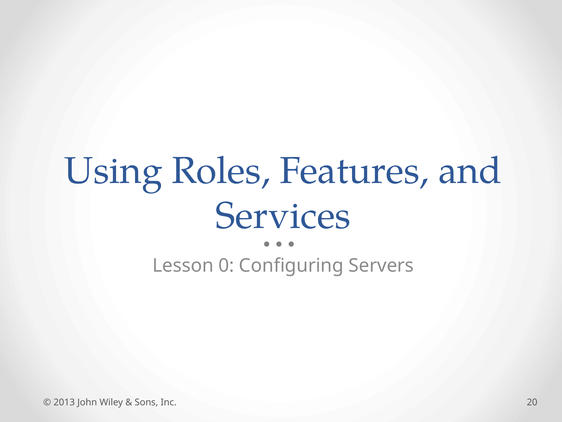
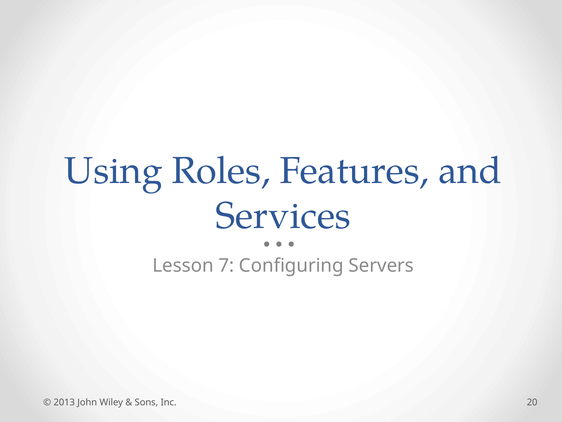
0: 0 -> 7
